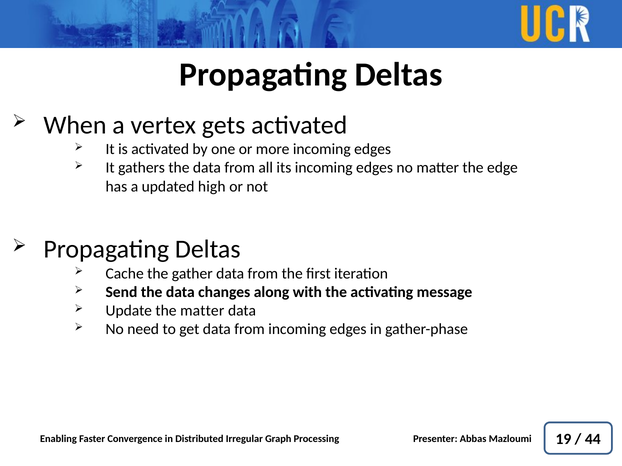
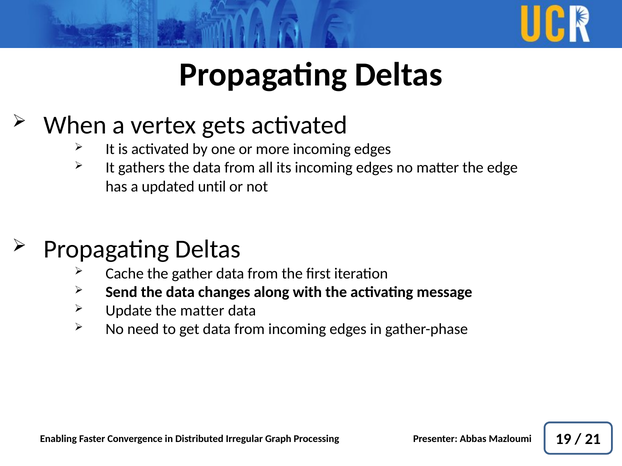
high: high -> until
44: 44 -> 21
